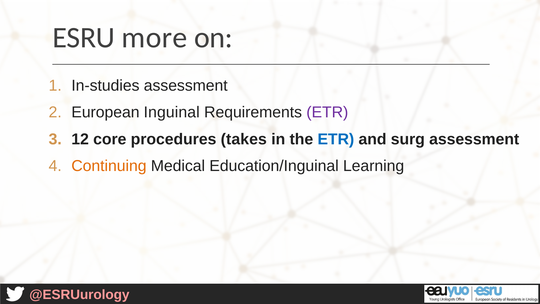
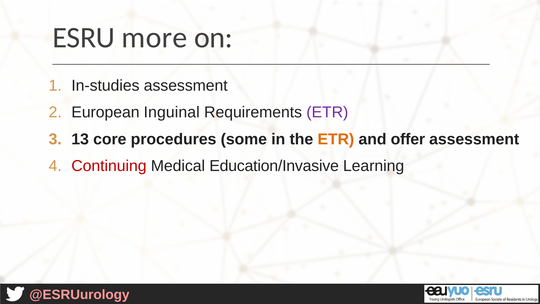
12: 12 -> 13
takes: takes -> some
ETR at (336, 139) colour: blue -> orange
surg: surg -> offer
Continuing colour: orange -> red
Education/Inguinal: Education/Inguinal -> Education/Invasive
